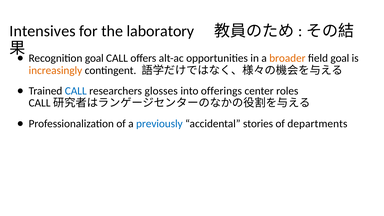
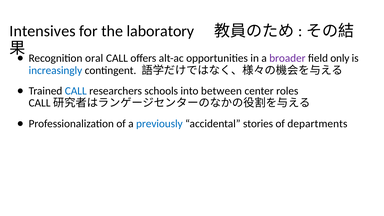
Recognition goal: goal -> oral
broader colour: orange -> purple
field goal: goal -> only
increasingly colour: orange -> blue
glosses: glosses -> schools
offerings: offerings -> between
